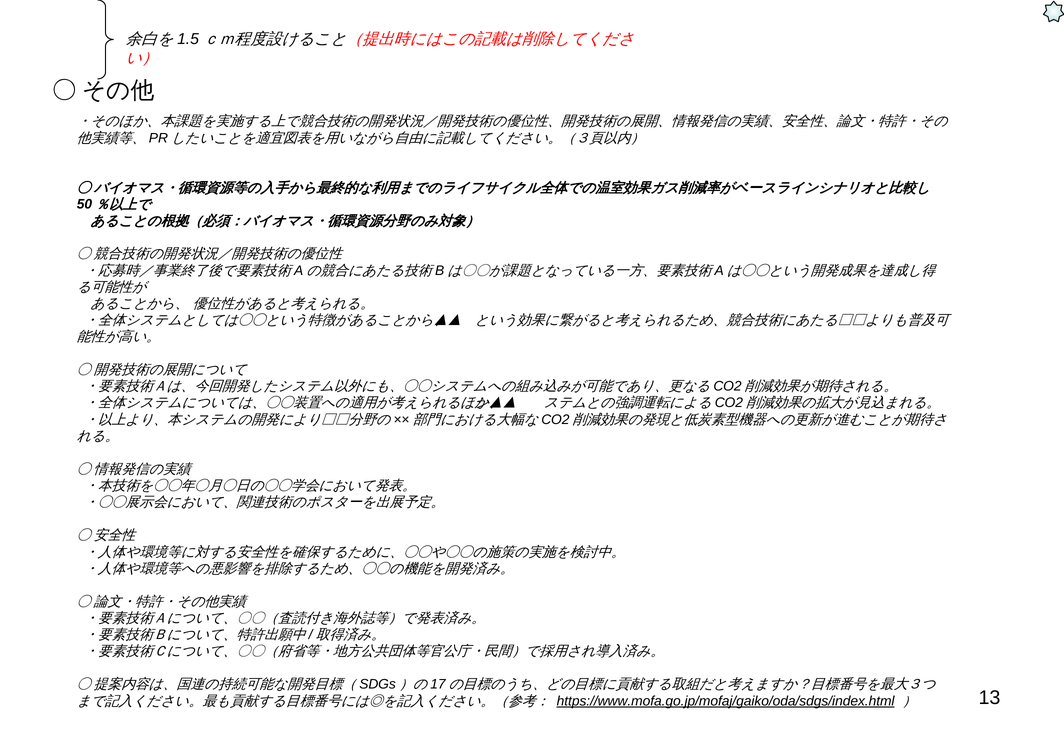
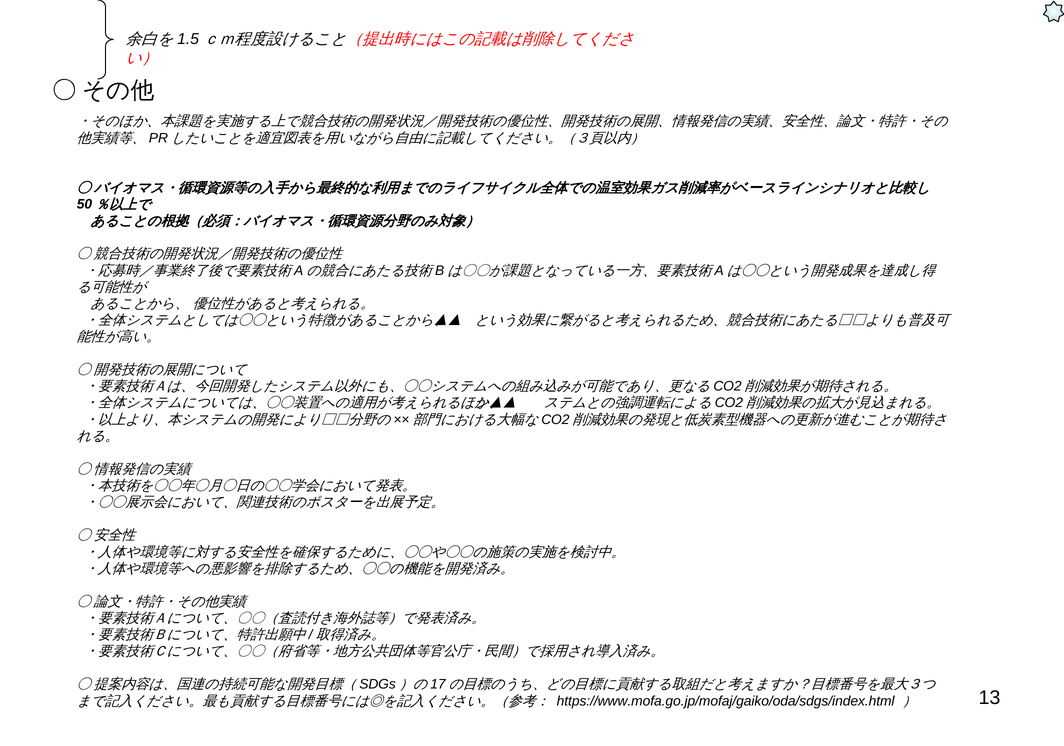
https://www.mofa.go.jp/mofaj/gaiko/oda/sdgs/index.html underline: present -> none
